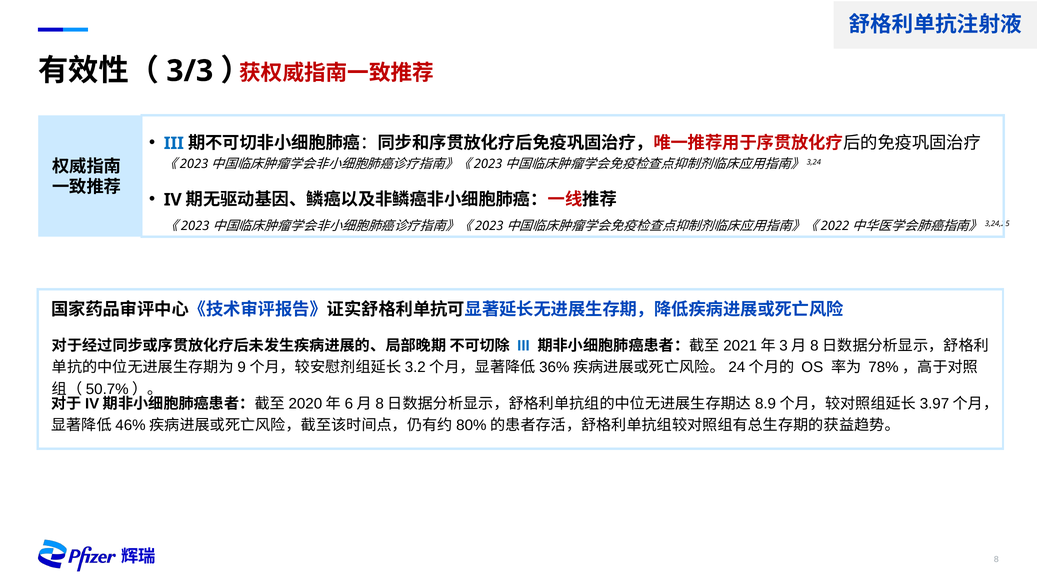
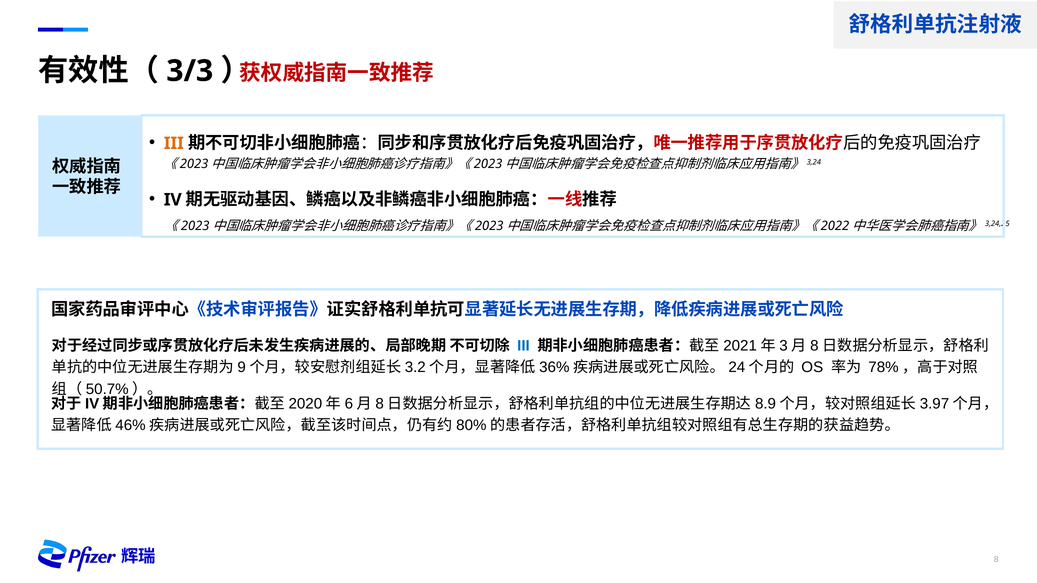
III at (174, 143) colour: blue -> orange
